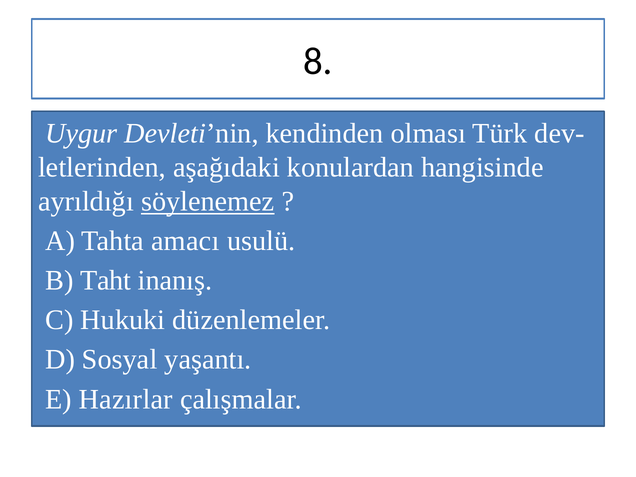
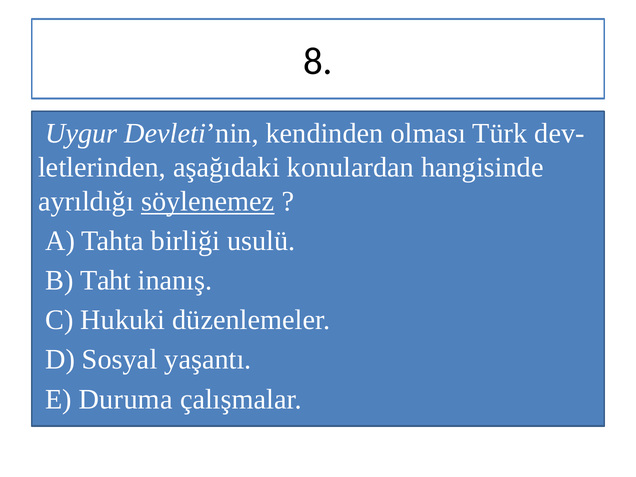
amacı: amacı -> birliği
Hazırlar: Hazırlar -> Duruma
